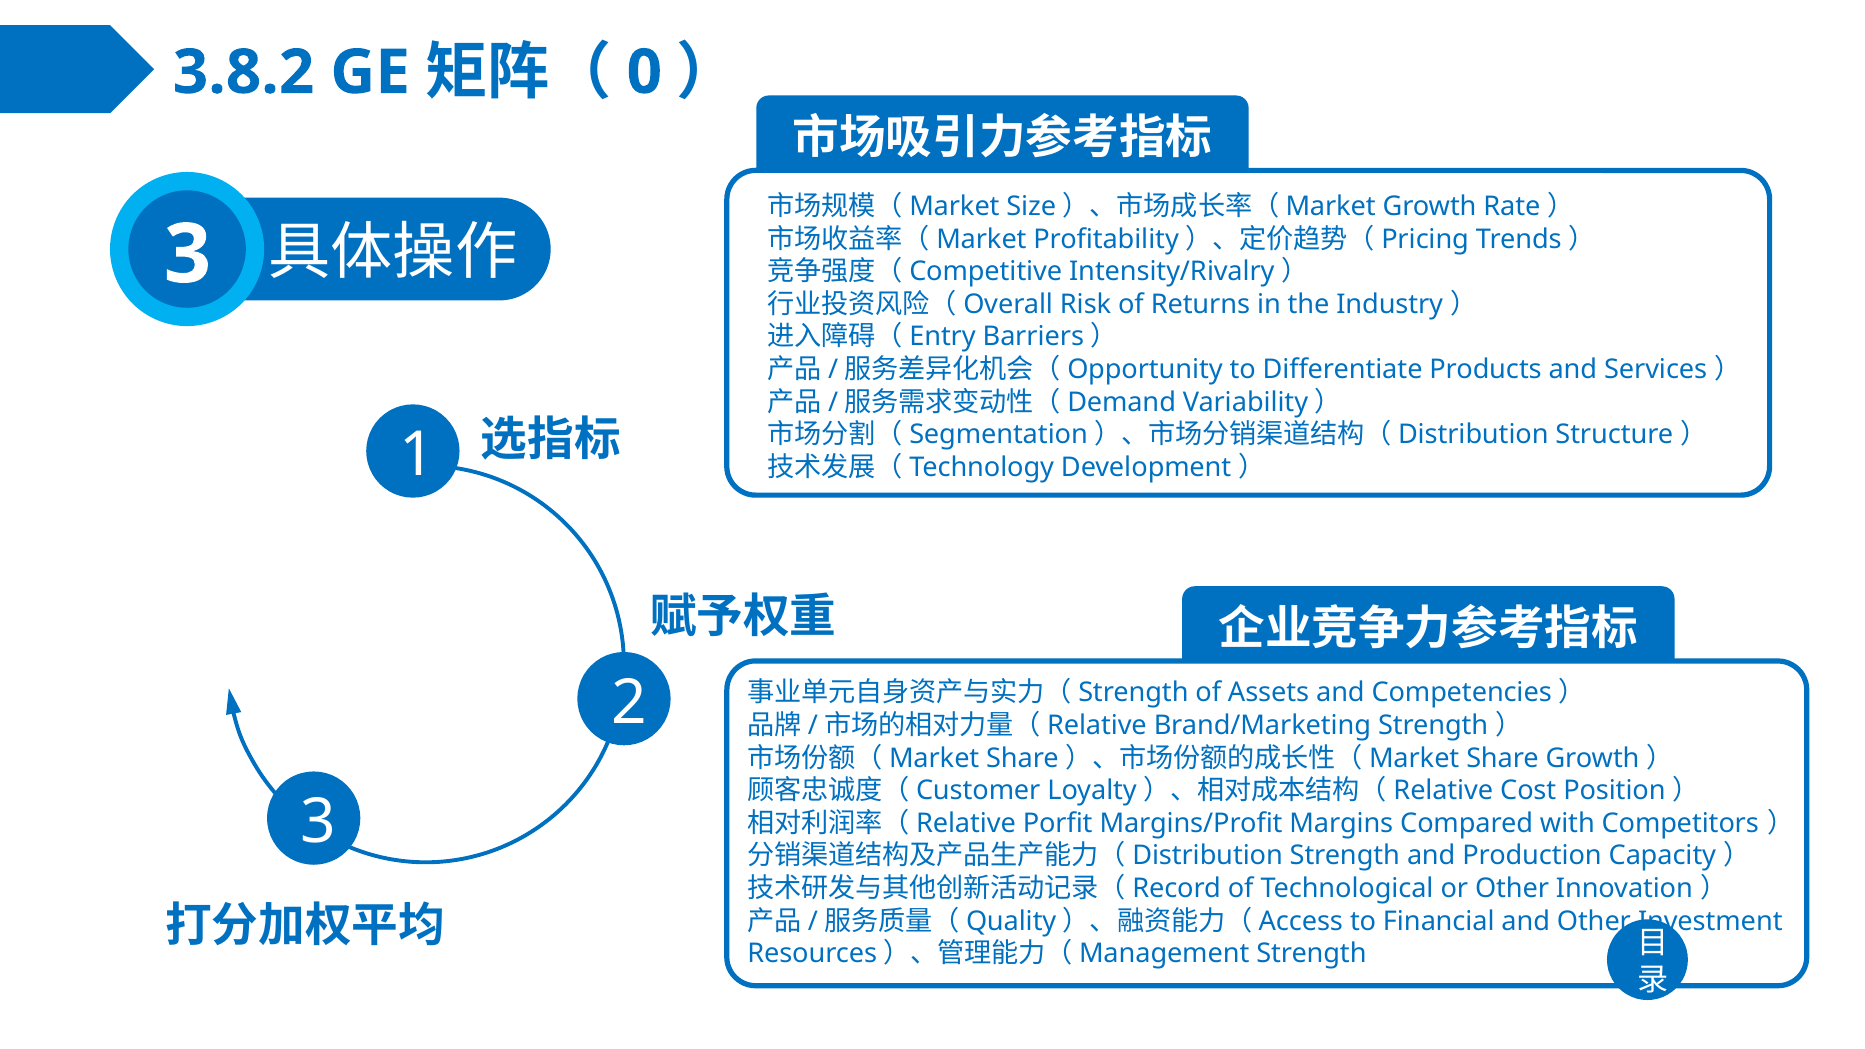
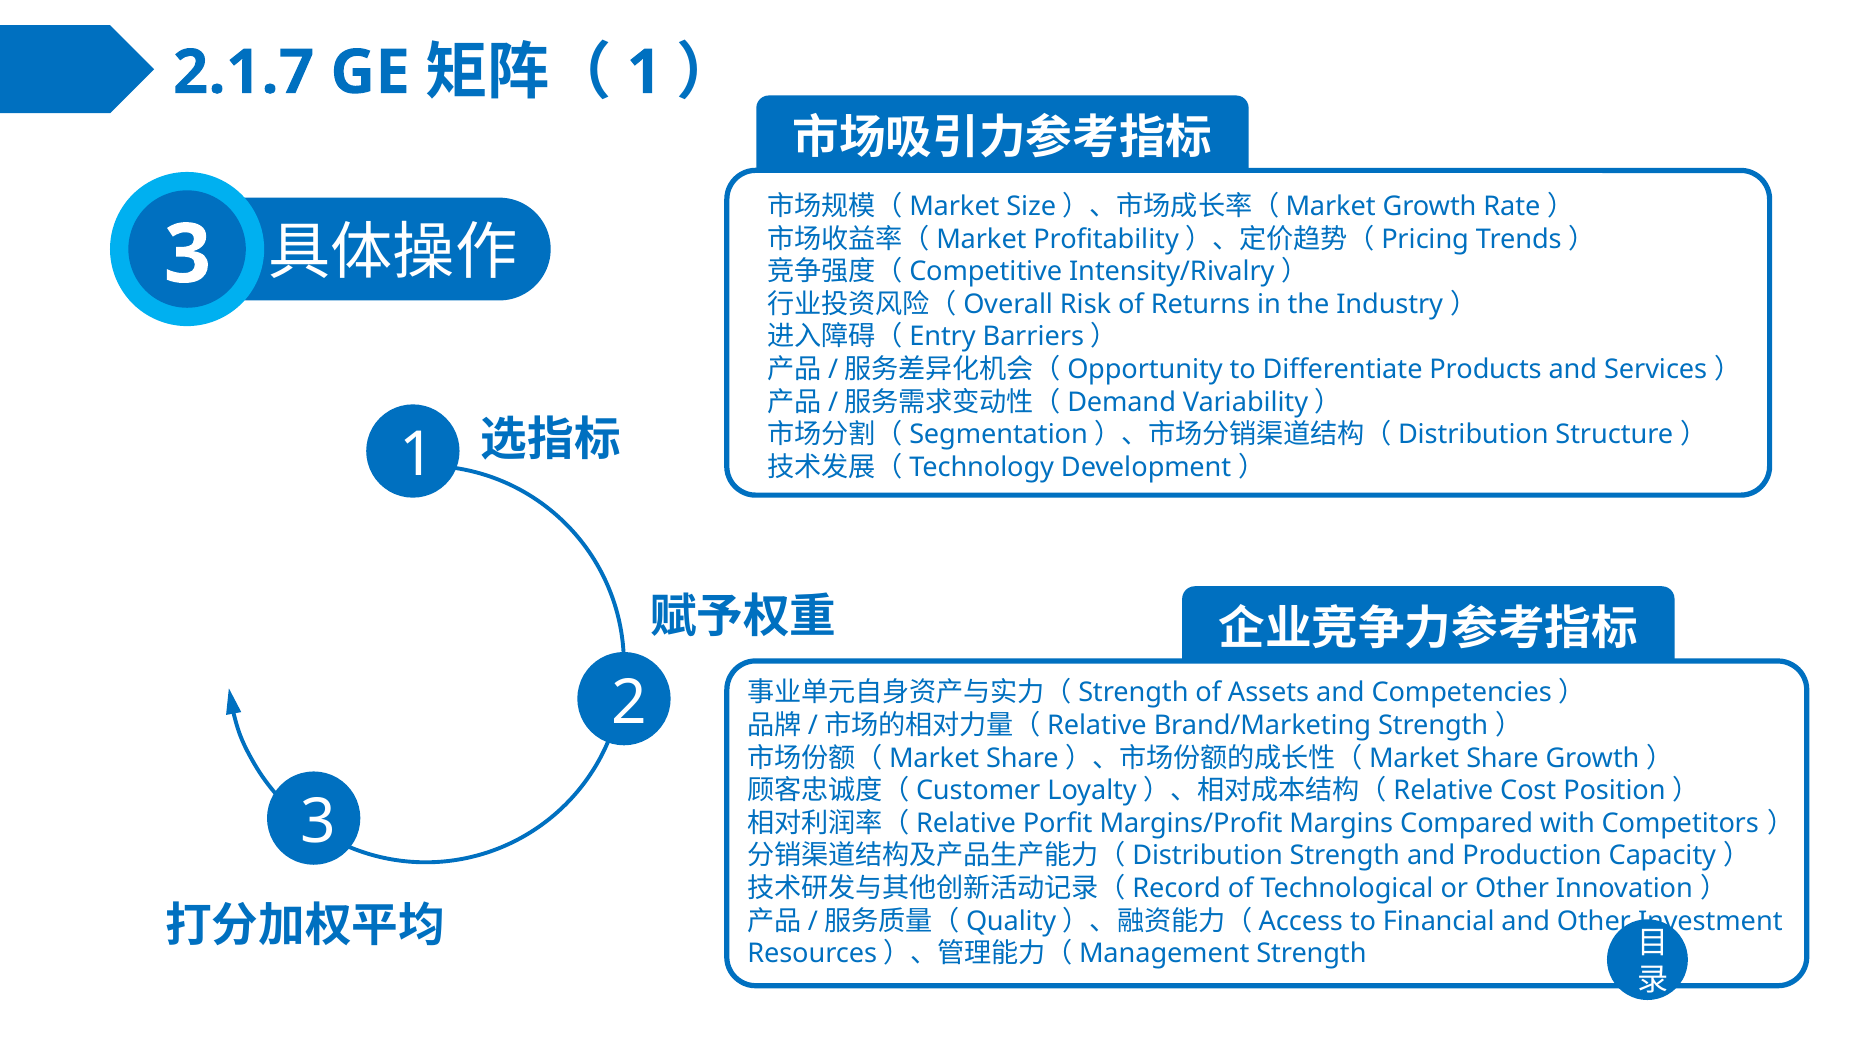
3.8.2: 3.8.2 -> 2.1.7
0 at (644, 73): 0 -> 1
